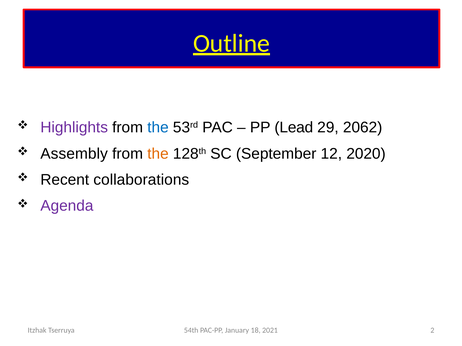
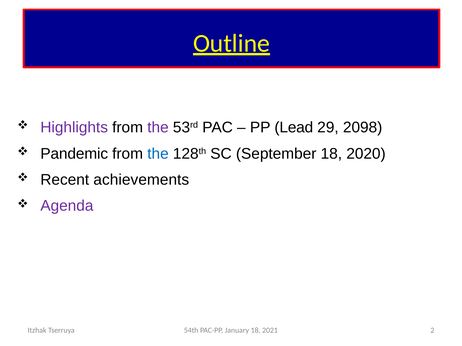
the at (158, 128) colour: blue -> purple
2062: 2062 -> 2098
Assembly: Assembly -> Pandemic
the at (158, 154) colour: orange -> blue
September 12: 12 -> 18
collaborations: collaborations -> achievements
